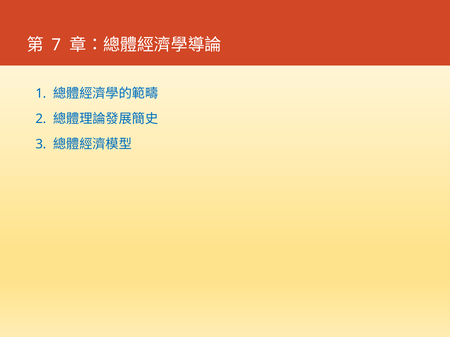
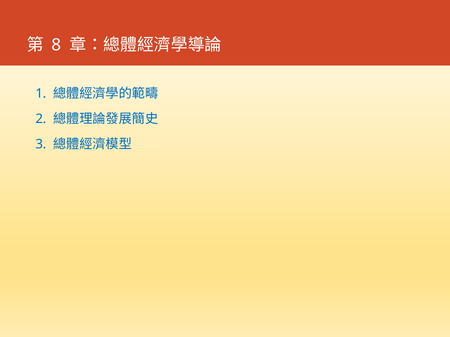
7: 7 -> 8
